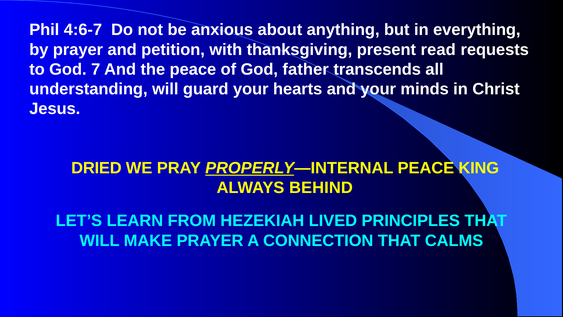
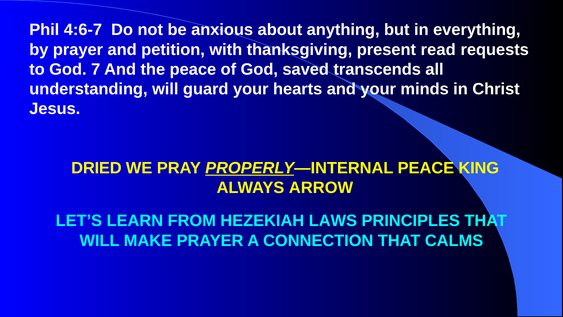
father: father -> saved
BEHIND: BEHIND -> ARROW
LIVED: LIVED -> LAWS
